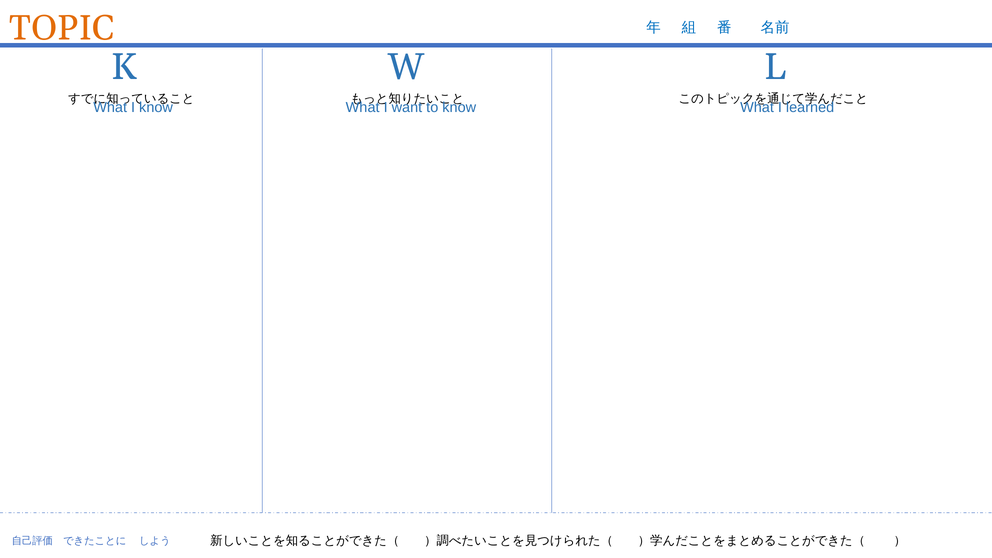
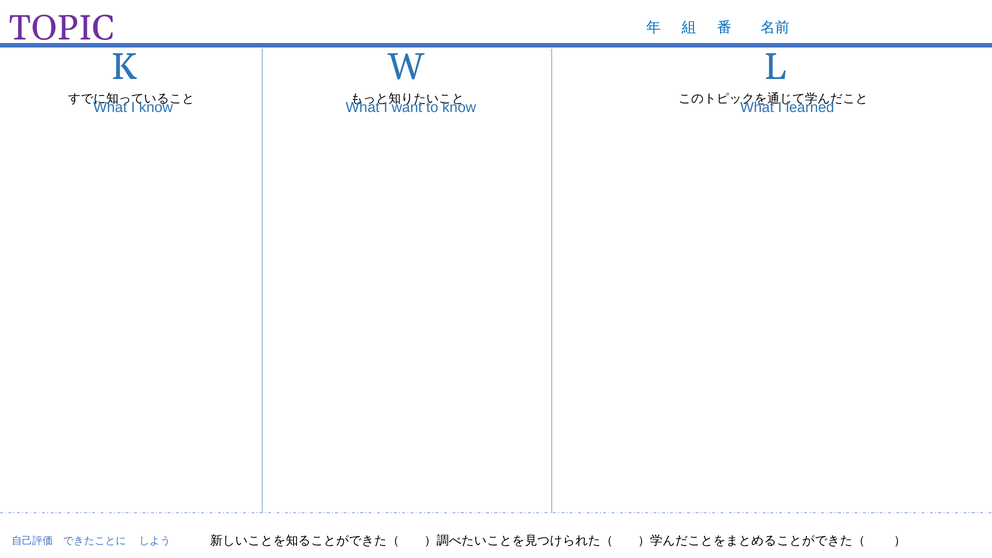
TOPIC colour: orange -> purple
